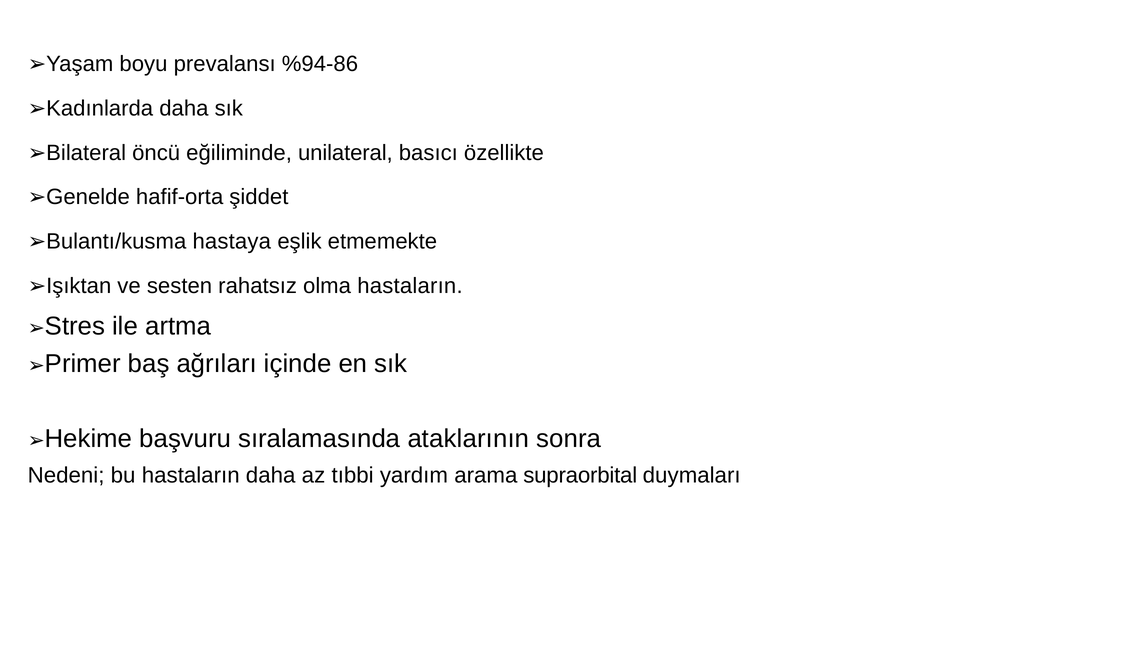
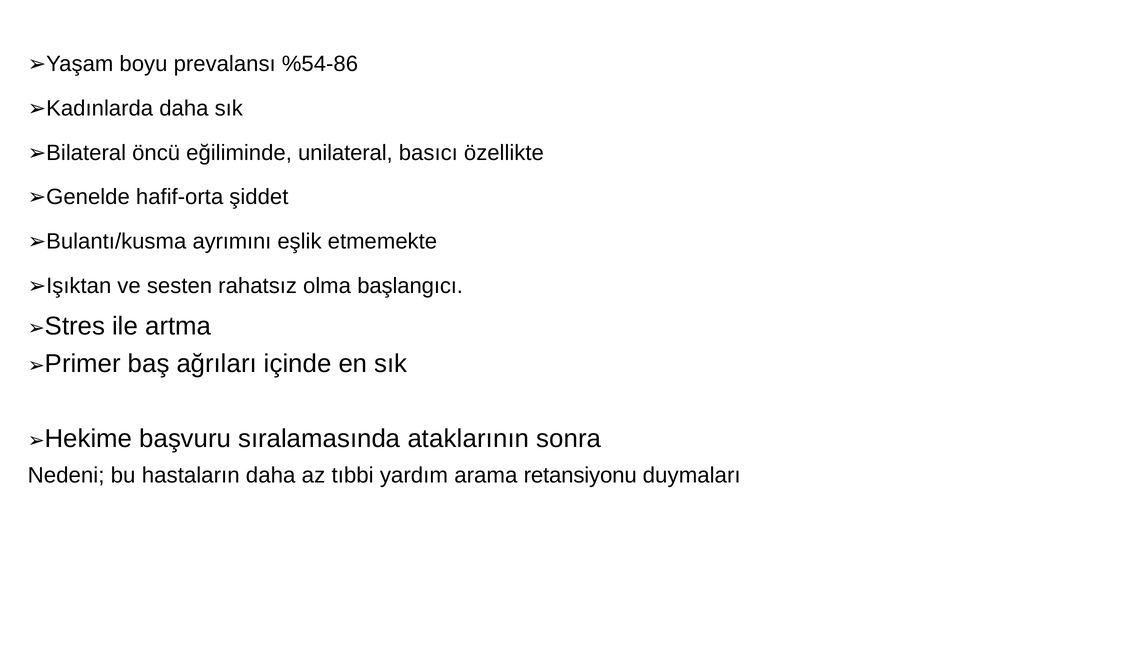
%94-86: %94-86 -> %54-86
hastaya: hastaya -> ayrımını
olma hastaların: hastaların -> başlangıcı
supraorbital: supraorbital -> retansiyonu
